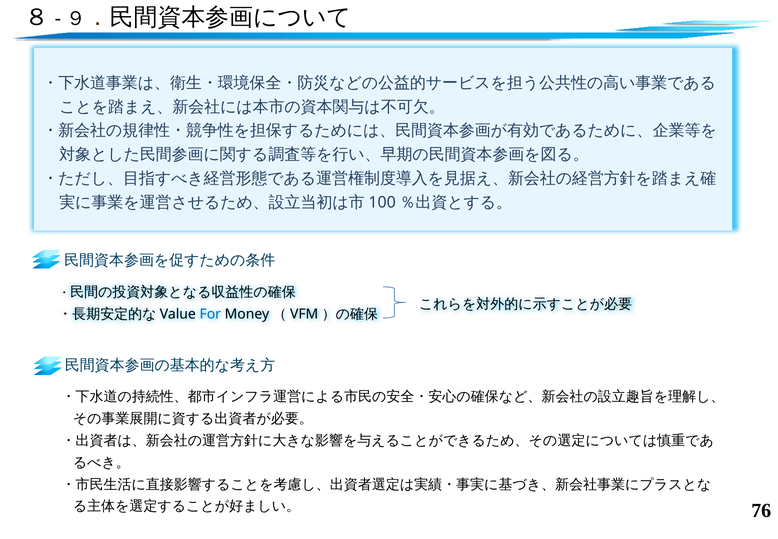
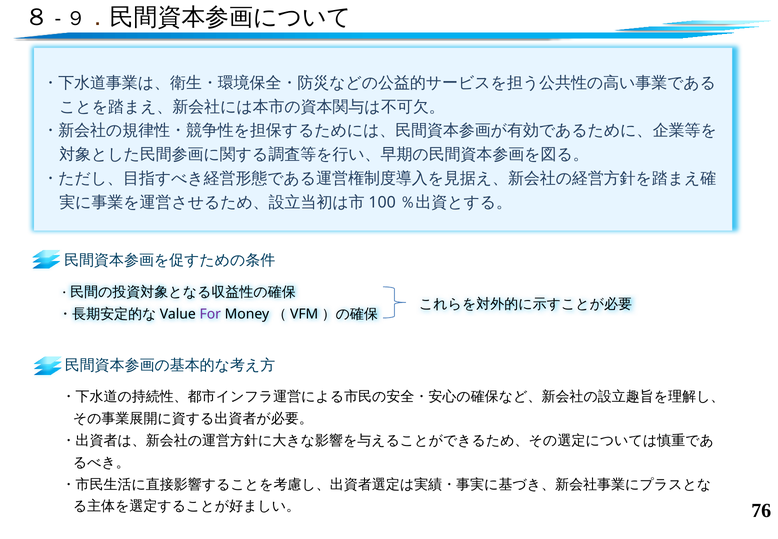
For colour: blue -> purple
